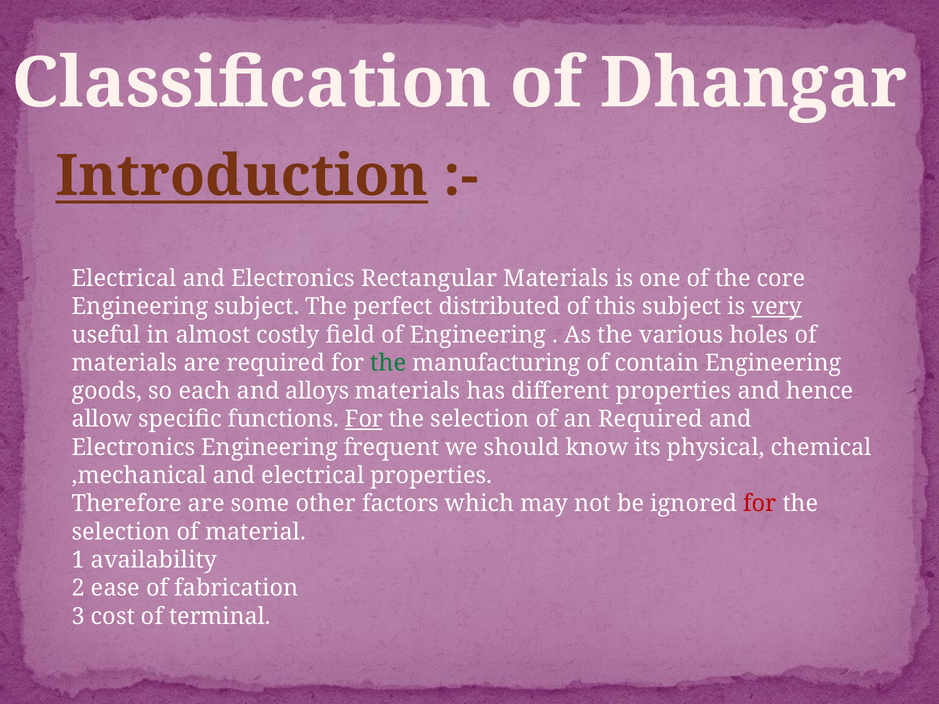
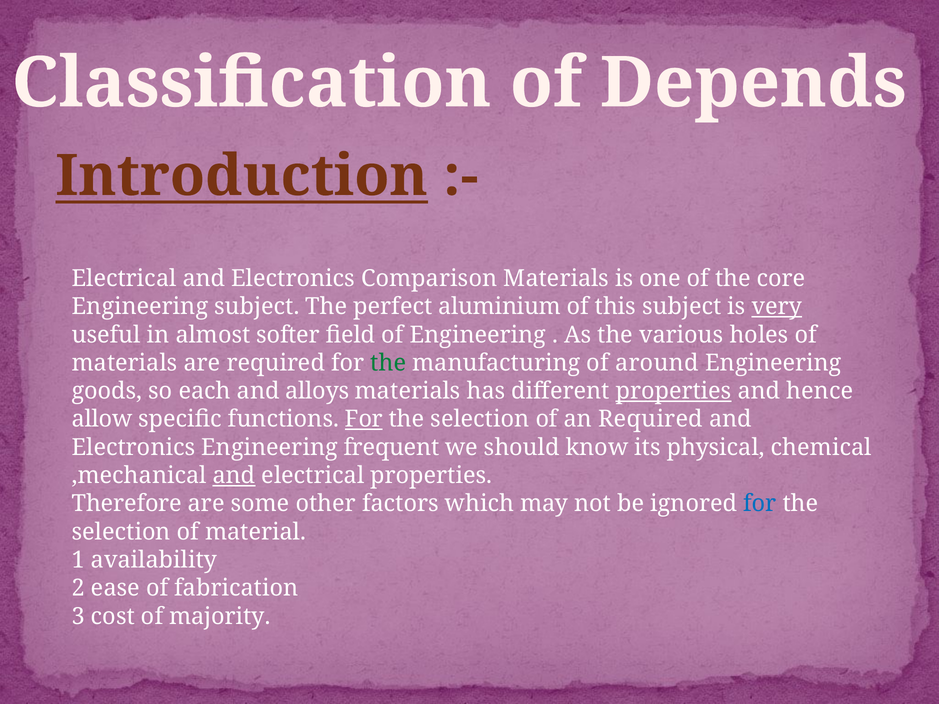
Dhangar: Dhangar -> Depends
Rectangular: Rectangular -> Comparison
distributed: distributed -> aluminium
costly: costly -> softer
contain: contain -> around
properties at (674, 391) underline: none -> present
and at (234, 476) underline: none -> present
for at (760, 504) colour: red -> blue
terminal: terminal -> majority
